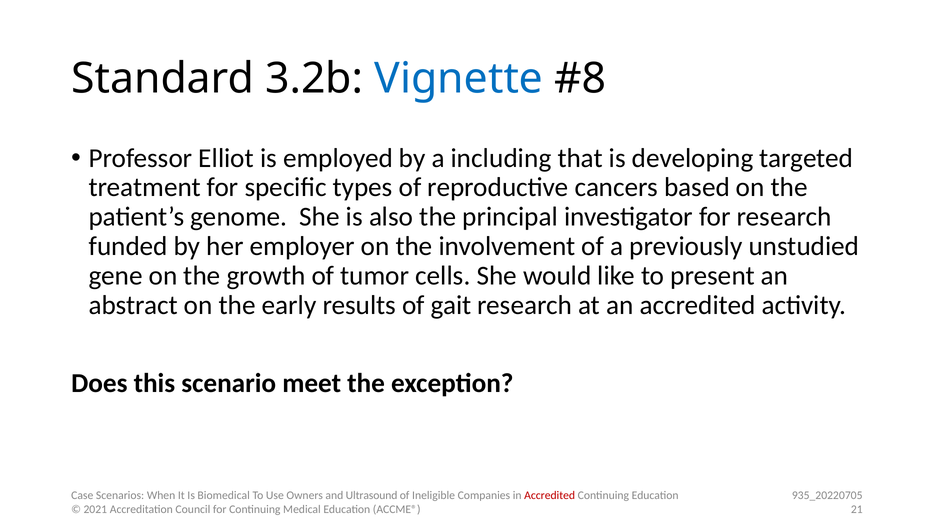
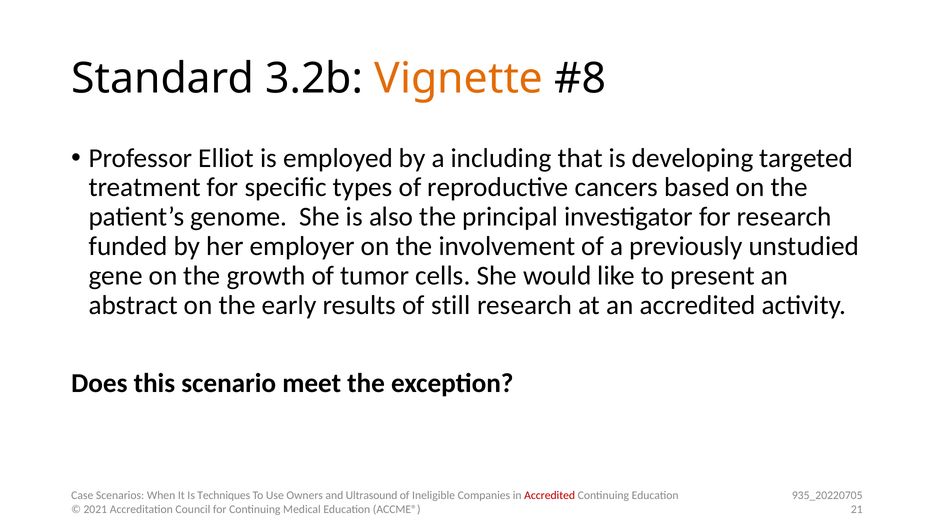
Vignette colour: blue -> orange
gait: gait -> still
Biomedical: Biomedical -> Techniques
